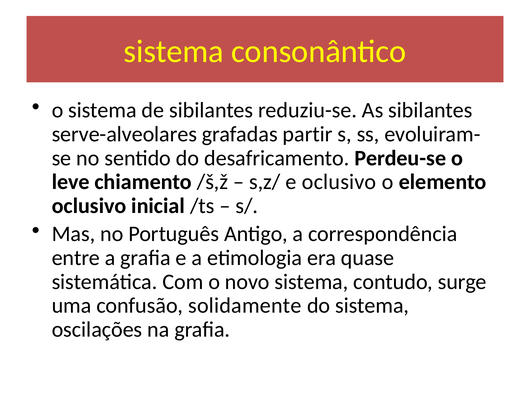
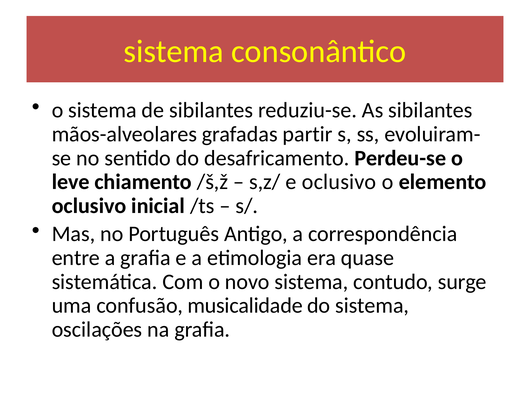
serve-alveolares: serve-alveolares -> mãos-alveolares
solidamente: solidamente -> musicalidade
